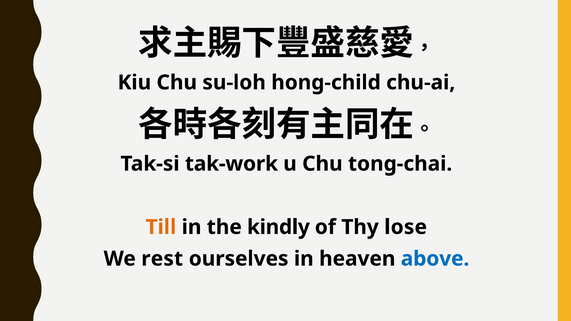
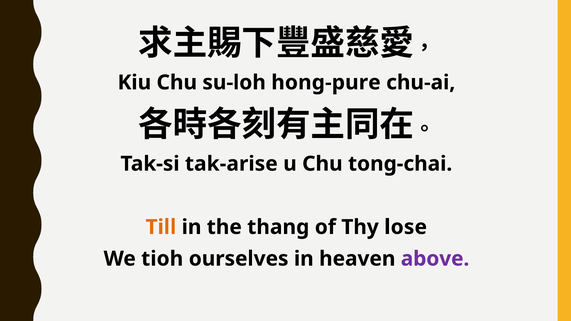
hong-child: hong-child -> hong-pure
tak-work: tak-work -> tak-arise
kindly: kindly -> thang
rest: rest -> tioh
above colour: blue -> purple
